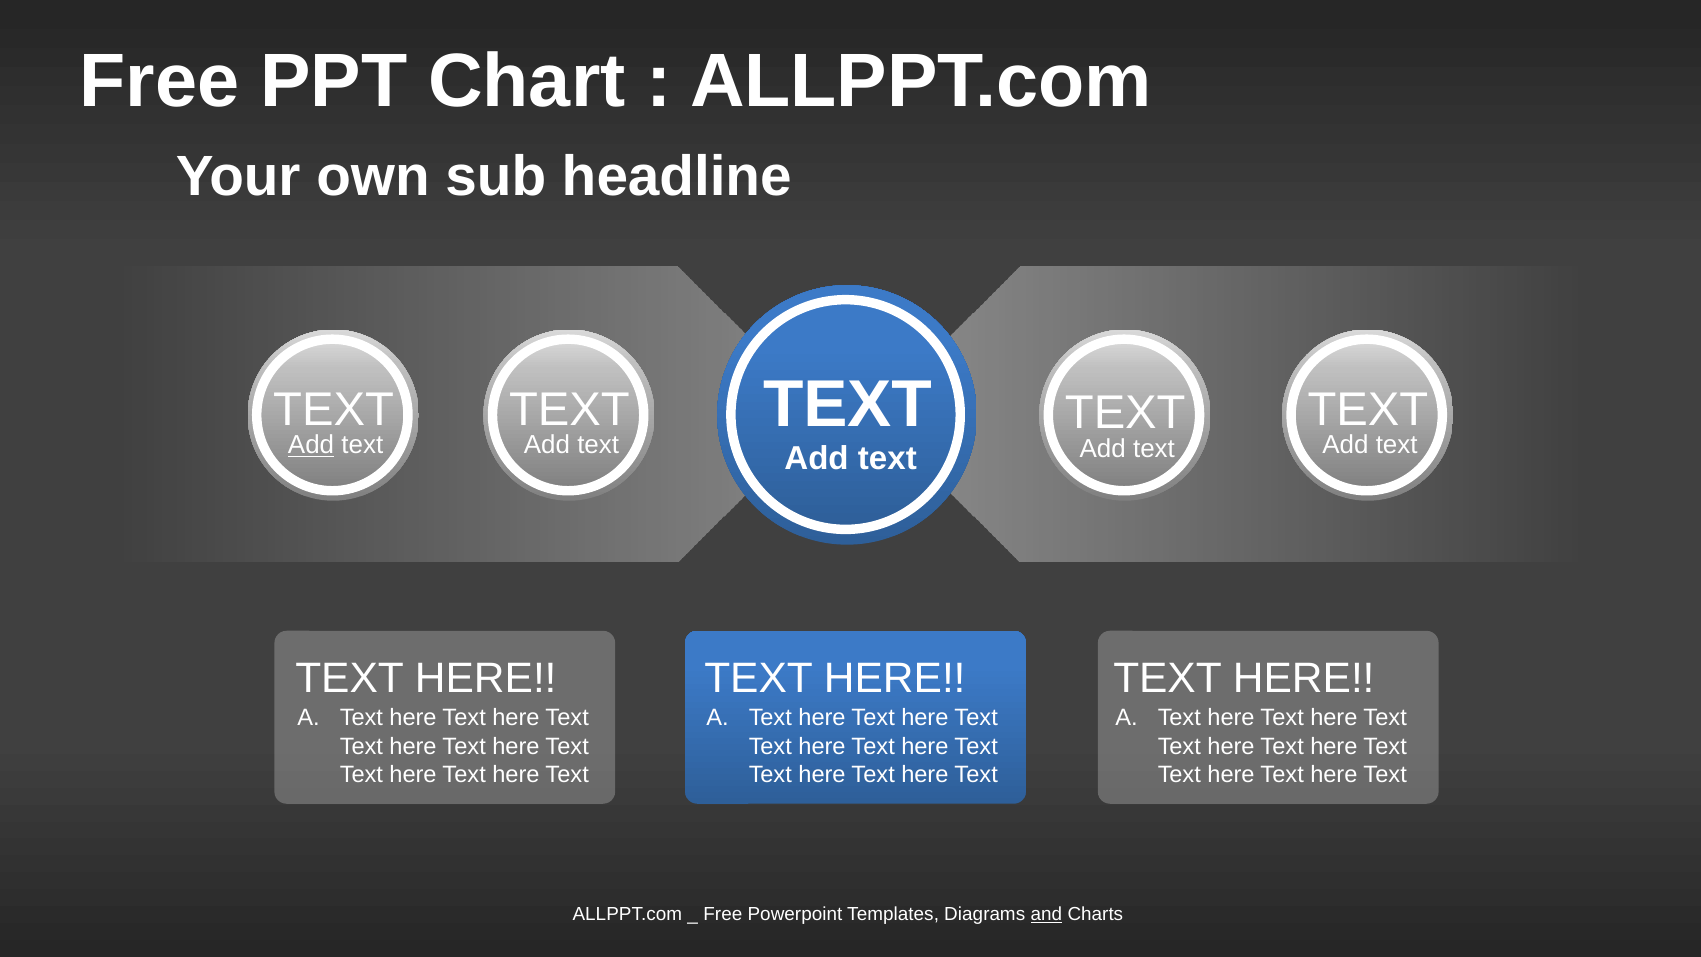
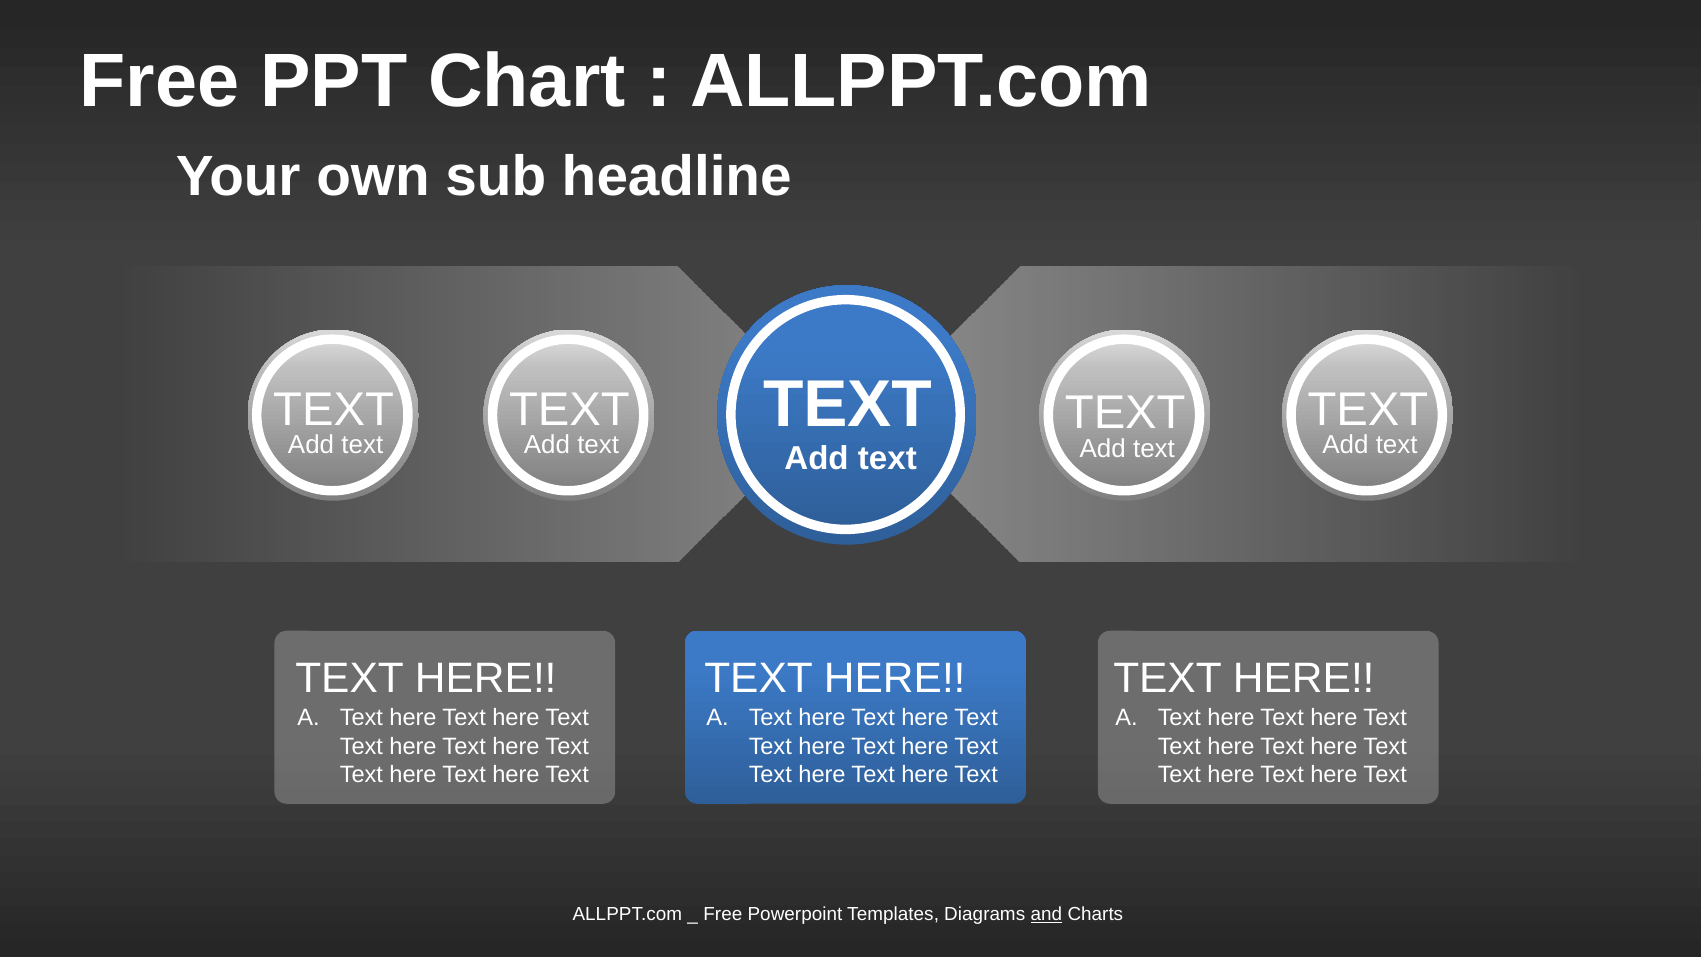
Add at (311, 445) underline: present -> none
